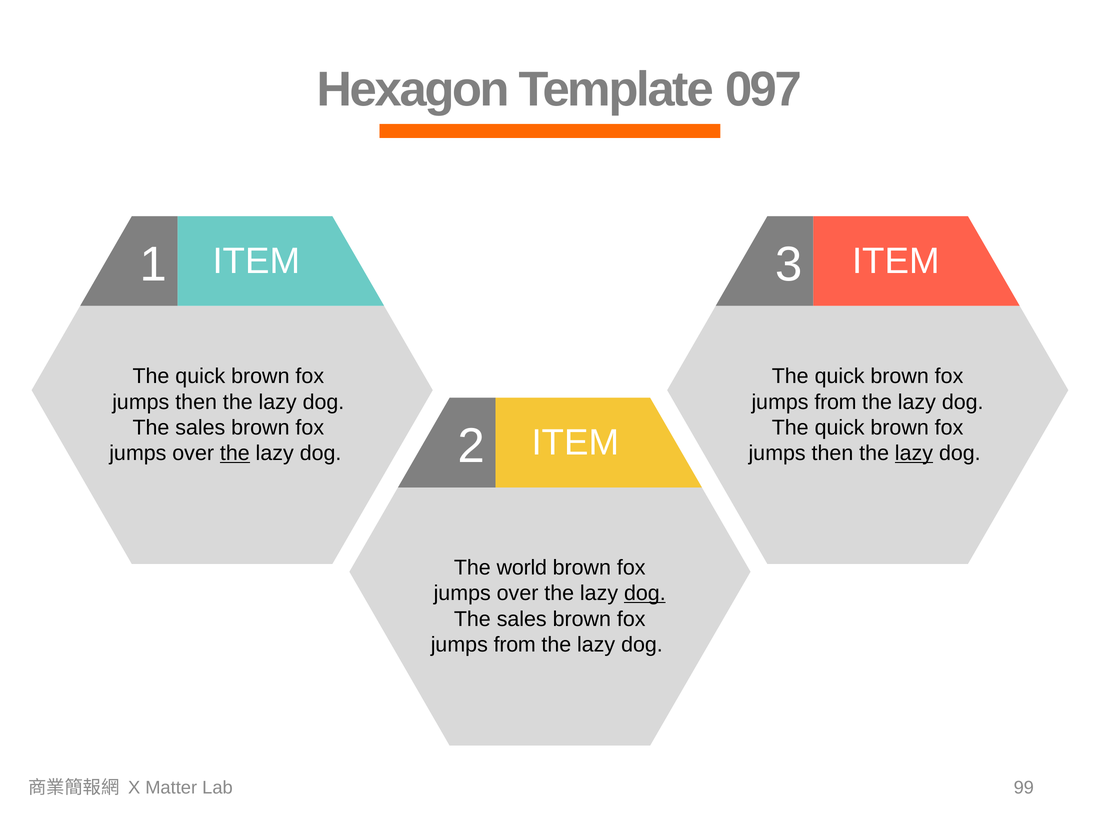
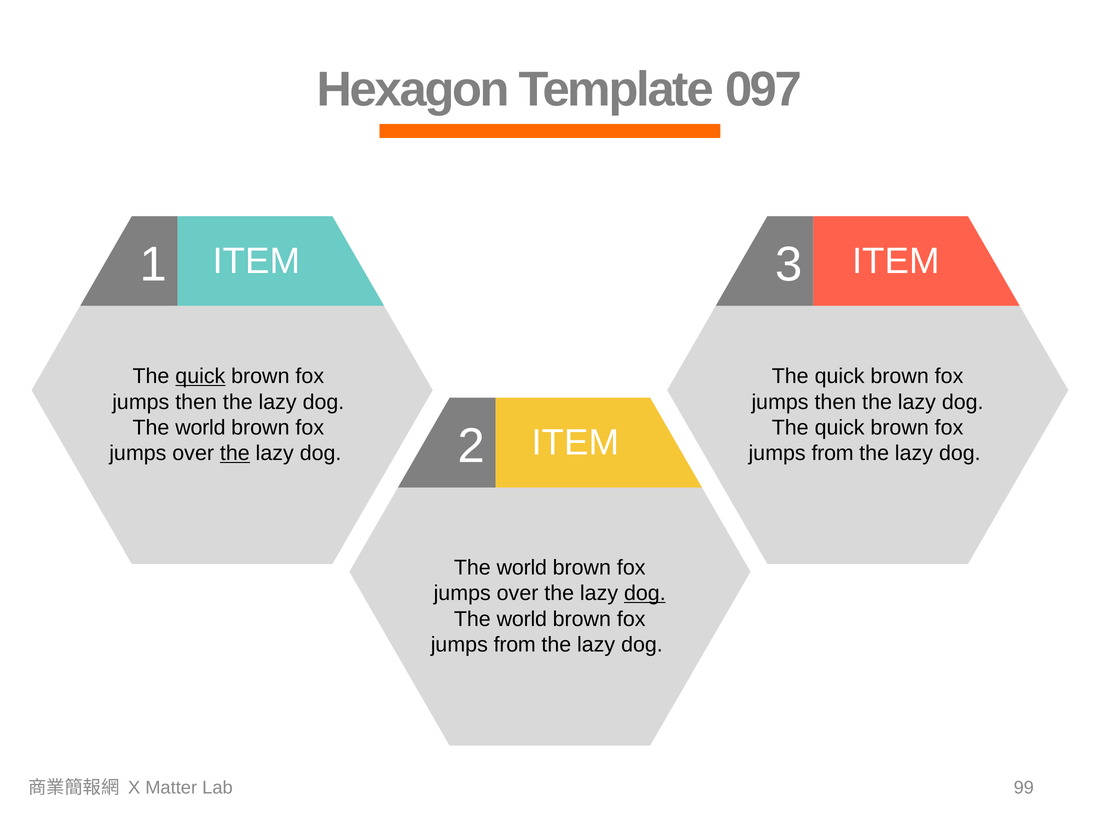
quick at (200, 376) underline: none -> present
from at (835, 402): from -> then
sales at (200, 428): sales -> world
then at (832, 453): then -> from
lazy at (914, 453) underline: present -> none
sales at (522, 619): sales -> world
